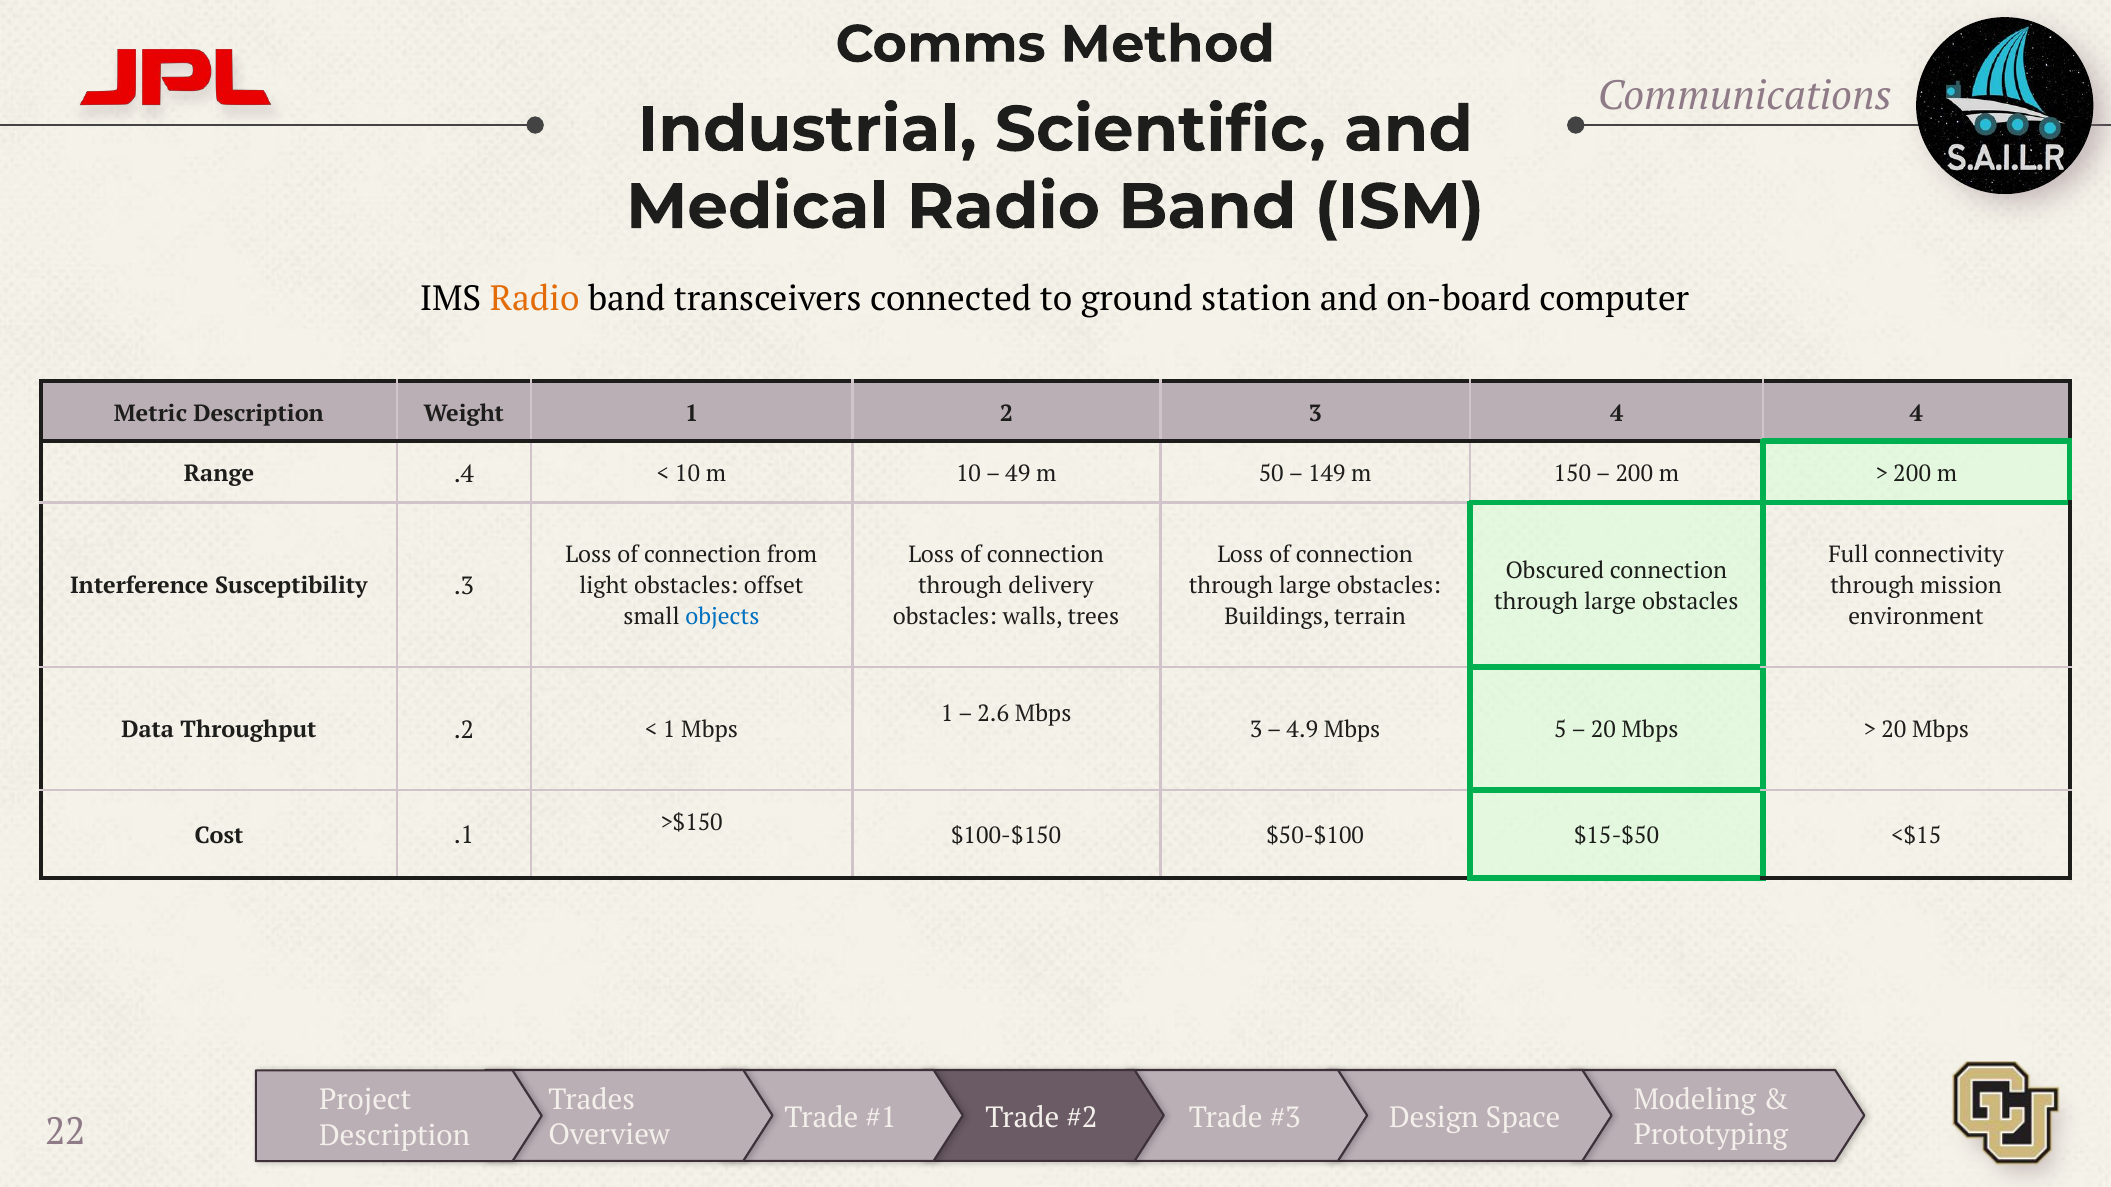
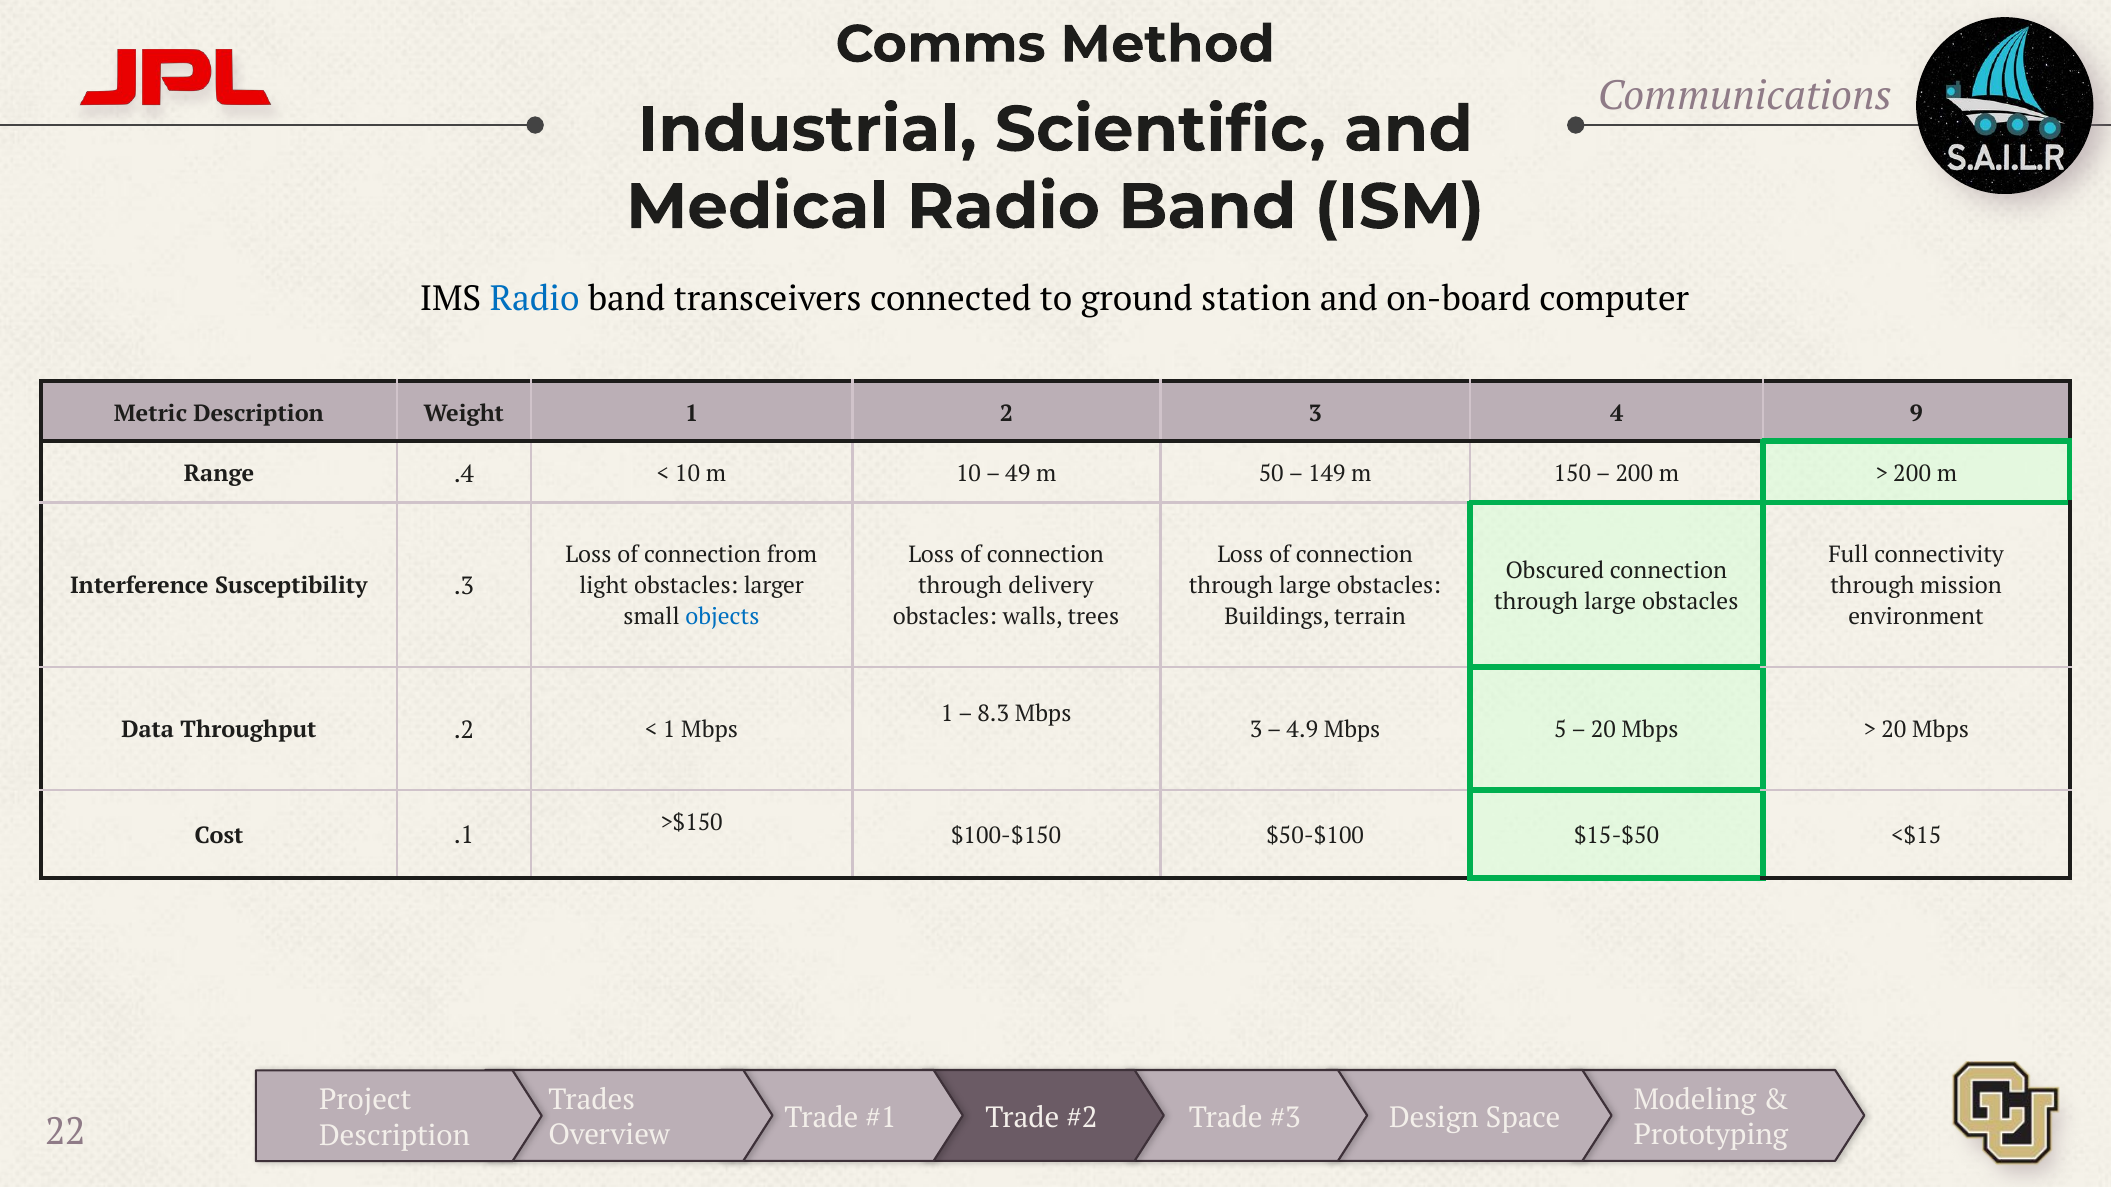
Radio at (535, 299) colour: orange -> blue
4 4: 4 -> 9
offset: offset -> larger
2.6: 2.6 -> 8.3
